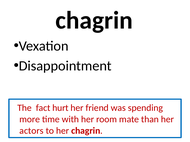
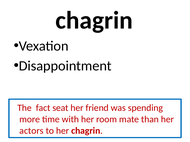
hurt: hurt -> seat
